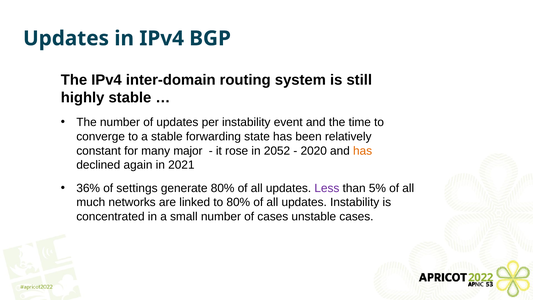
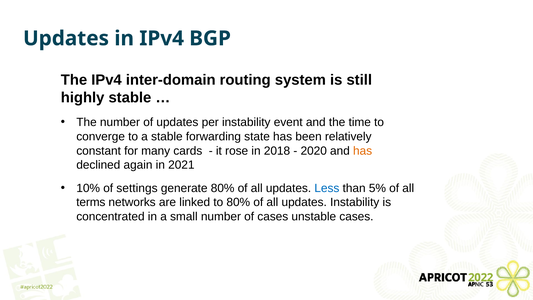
major: major -> cards
2052: 2052 -> 2018
36%: 36% -> 10%
Less colour: purple -> blue
much: much -> terms
